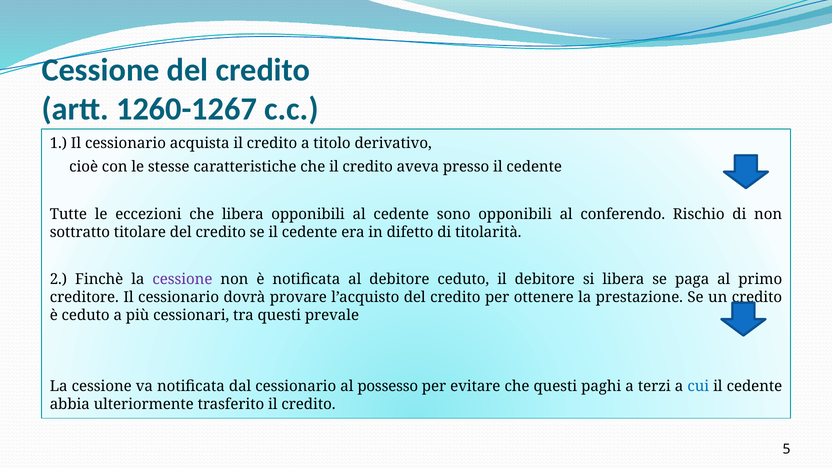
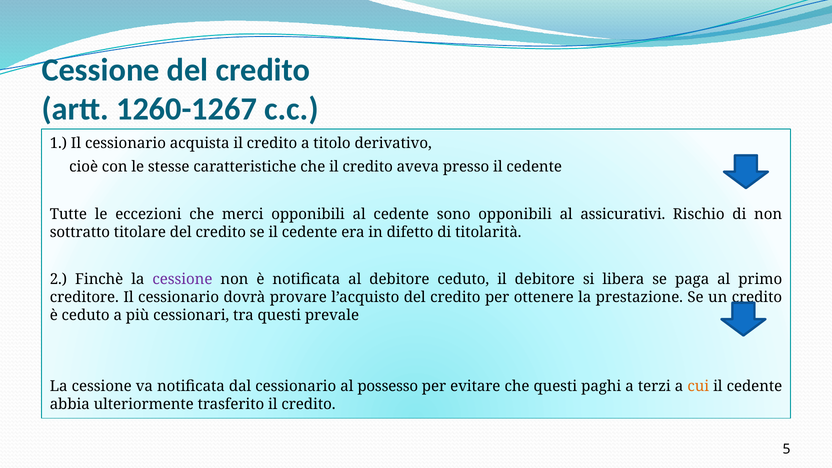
che libera: libera -> merci
conferendo: conferendo -> assicurativi
cui colour: blue -> orange
